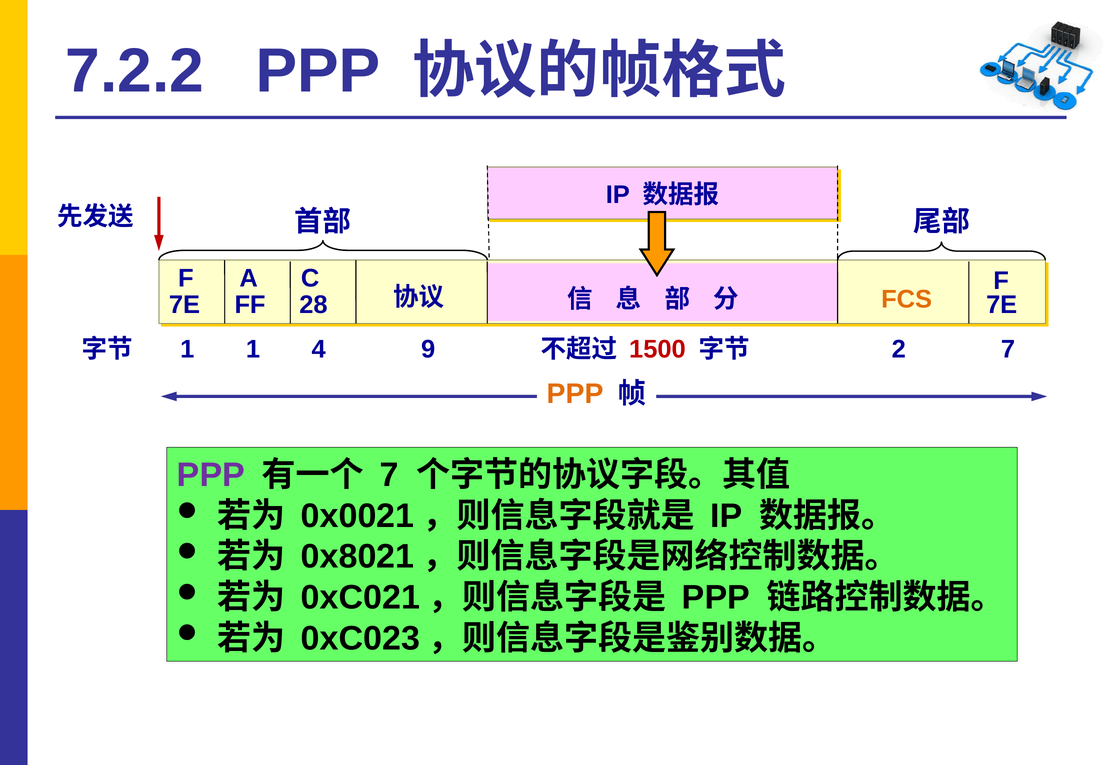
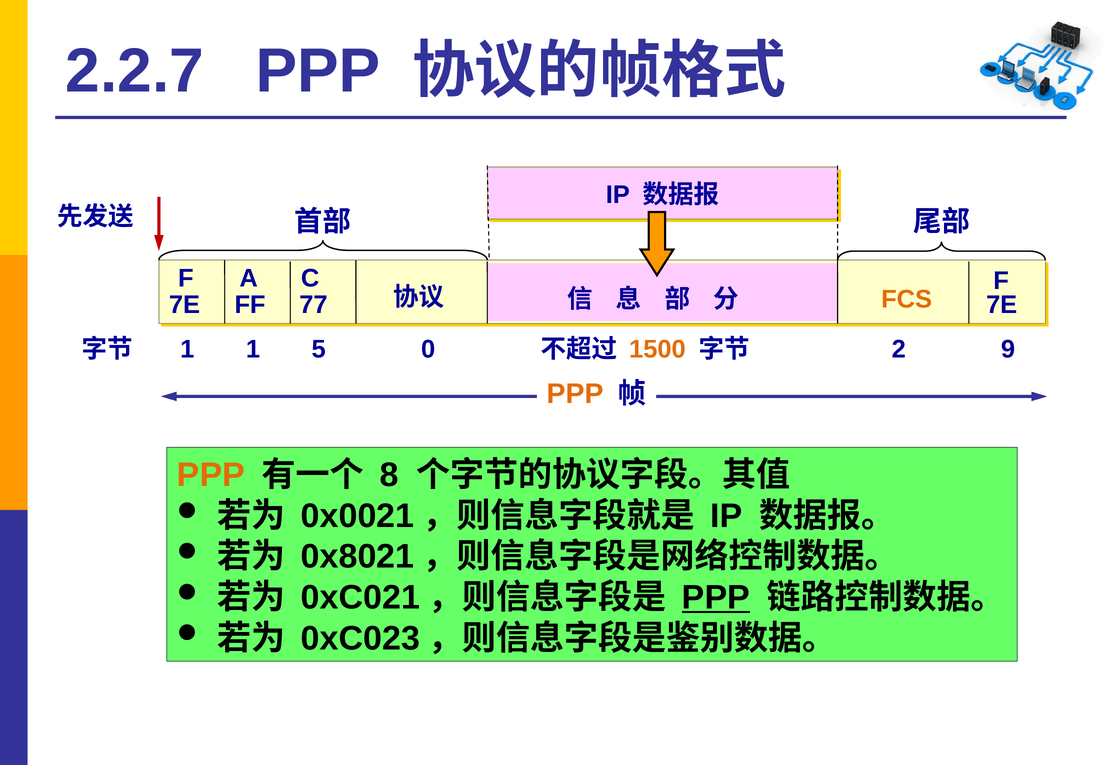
7.2.2: 7.2.2 -> 2.2.7
28: 28 -> 77
9: 9 -> 0
1 7: 7 -> 9
4: 4 -> 5
1500 colour: red -> orange
PPP at (211, 475) colour: purple -> orange
7 at (389, 475): 7 -> 8
PPP at (716, 598) underline: none -> present
